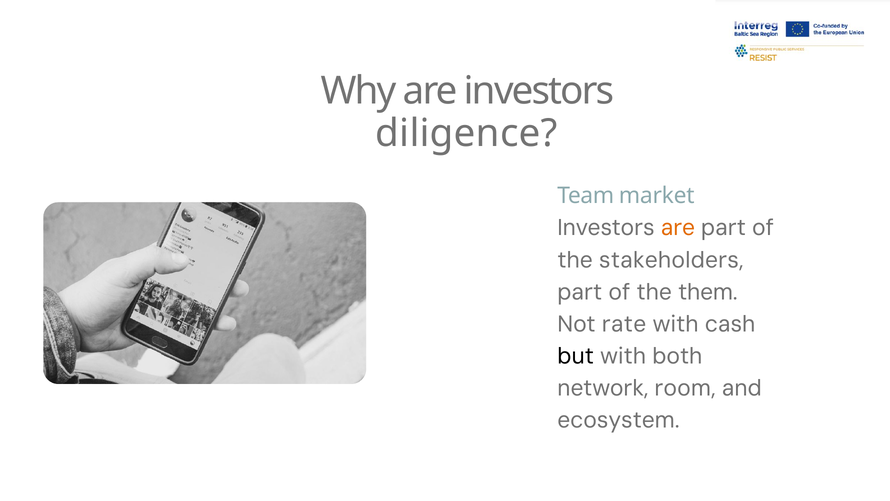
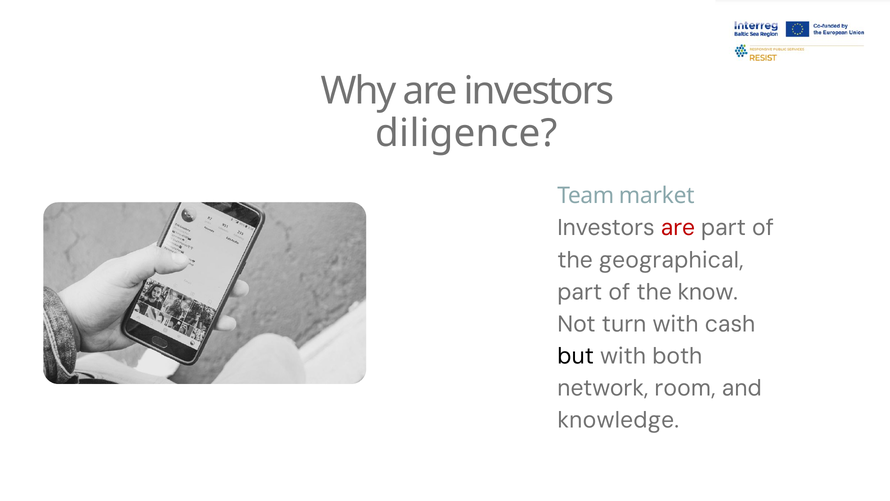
are at (678, 228) colour: orange -> red
stakeholders: stakeholders -> geographical
them: them -> know
rate: rate -> turn
ecosystem: ecosystem -> knowledge
